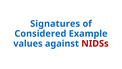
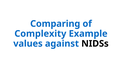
Signatures: Signatures -> Comparing
Considered: Considered -> Complexity
NIDSs colour: red -> black
